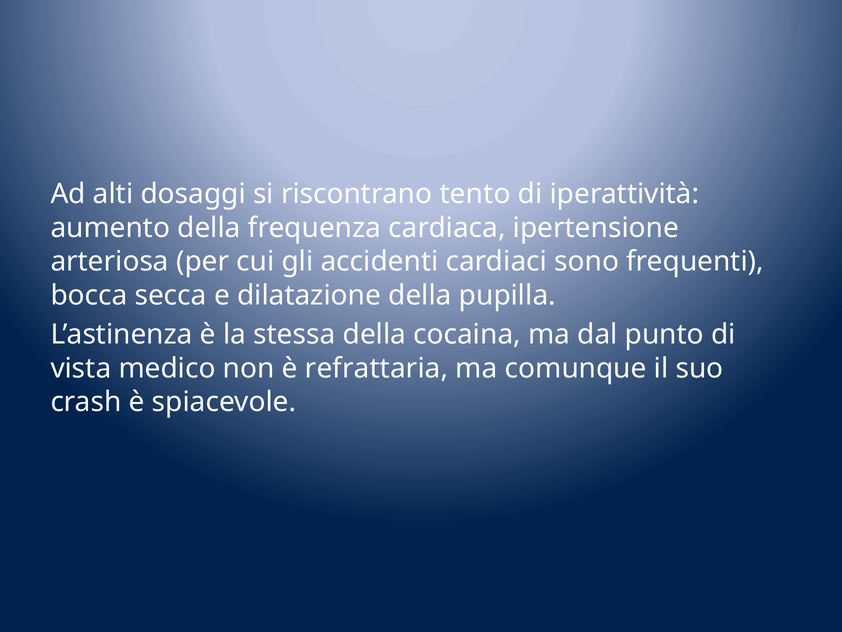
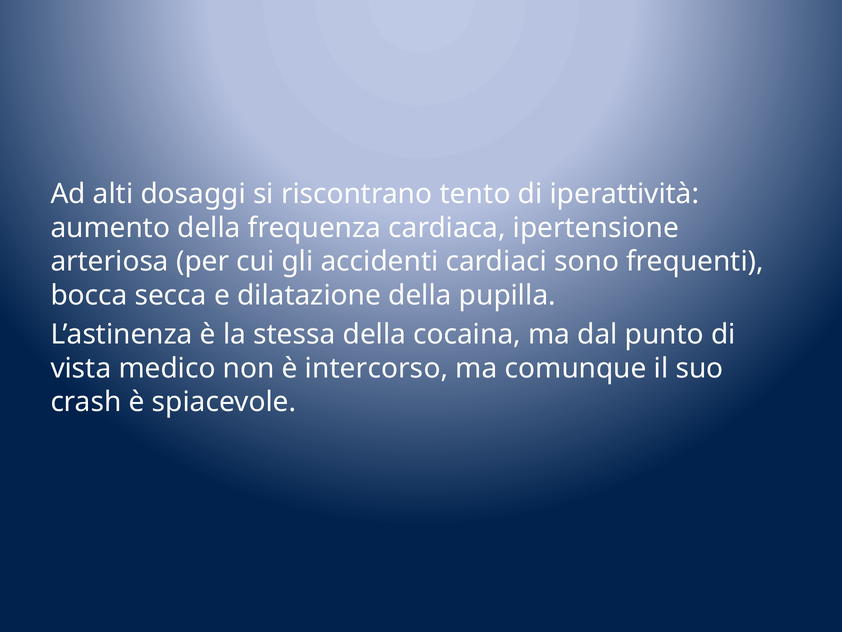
refrattaria: refrattaria -> intercorso
